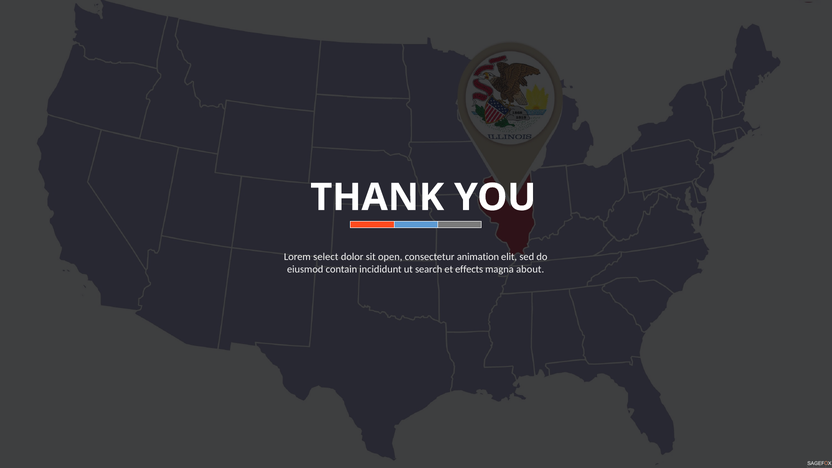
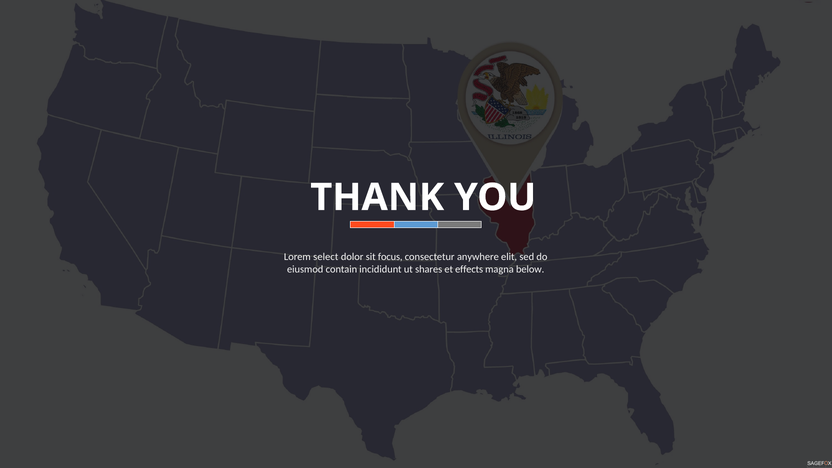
open: open -> focus
animation: animation -> anywhere
search: search -> shares
about: about -> below
